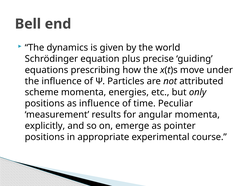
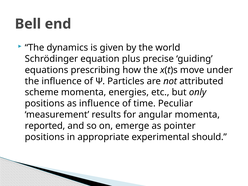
explicitly: explicitly -> reported
course: course -> should
